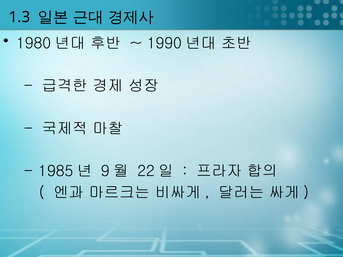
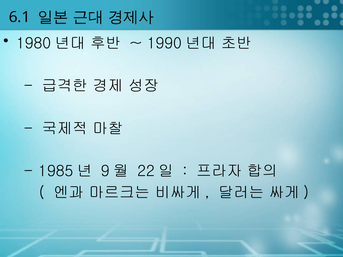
1.3: 1.3 -> 6.1
